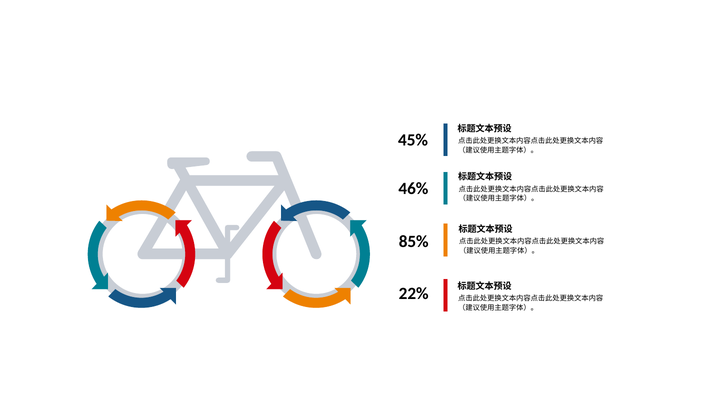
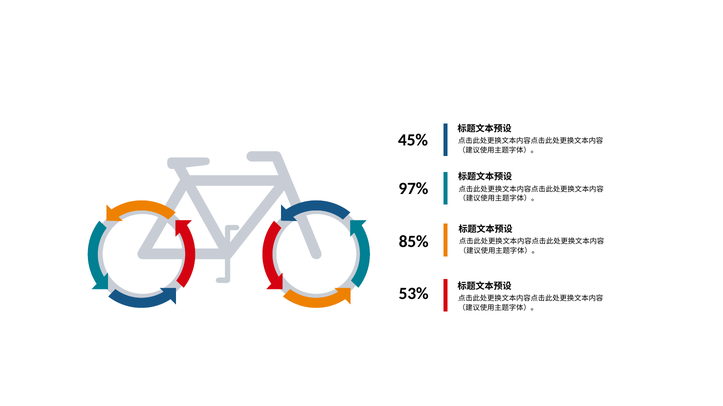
46%: 46% -> 97%
22%: 22% -> 53%
